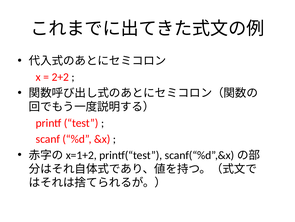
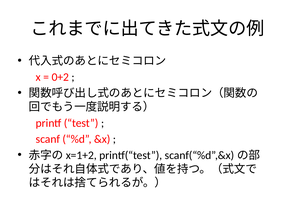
2+2: 2+2 -> 0+2
